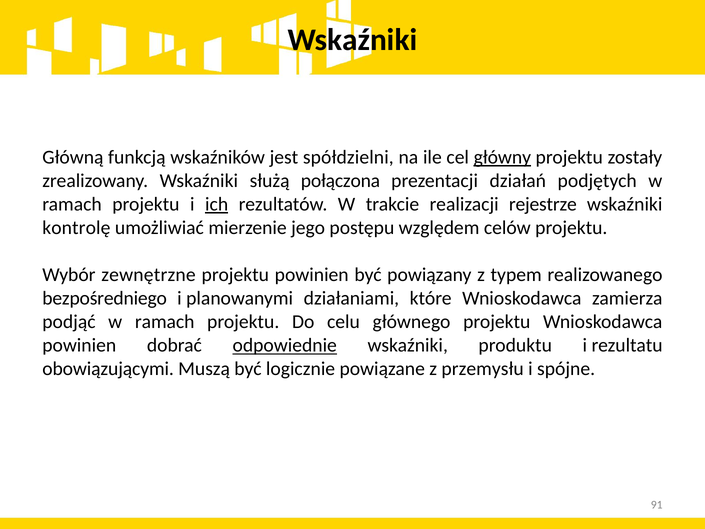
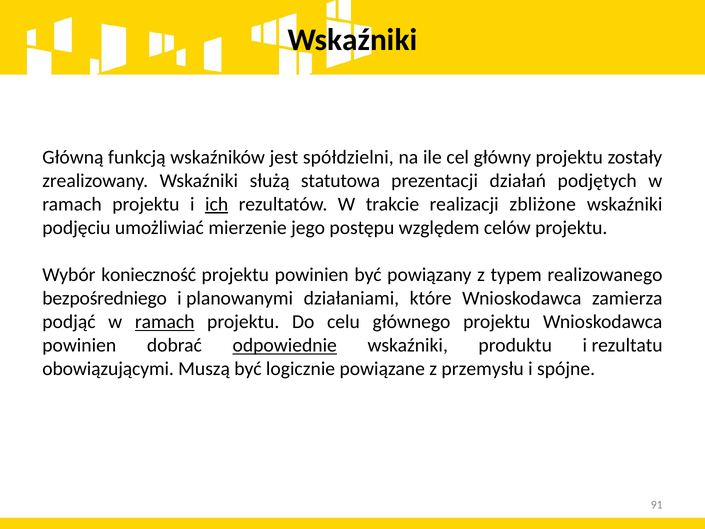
główny underline: present -> none
połączona: połączona -> statutowa
rejestrze: rejestrze -> zbliżone
kontrolę: kontrolę -> podjęciu
zewnętrzne: zewnętrzne -> konieczność
ramach at (165, 322) underline: none -> present
